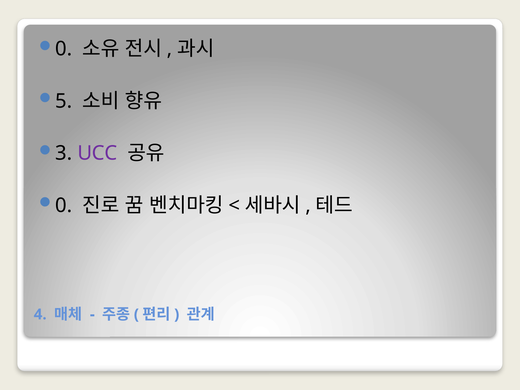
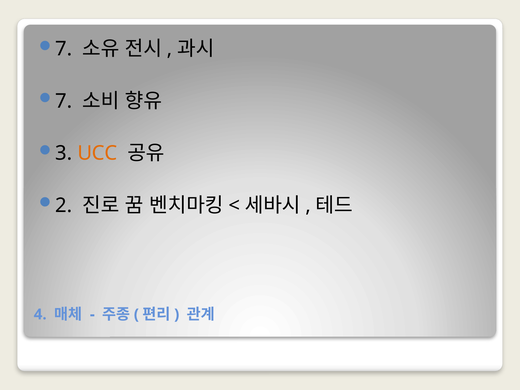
0 at (64, 49): 0 -> 7
5 at (64, 101): 5 -> 7
UCC colour: purple -> orange
0 at (64, 205): 0 -> 2
